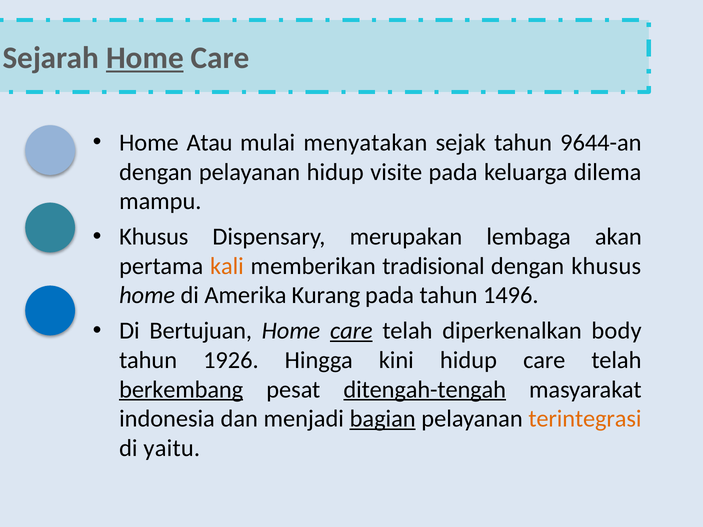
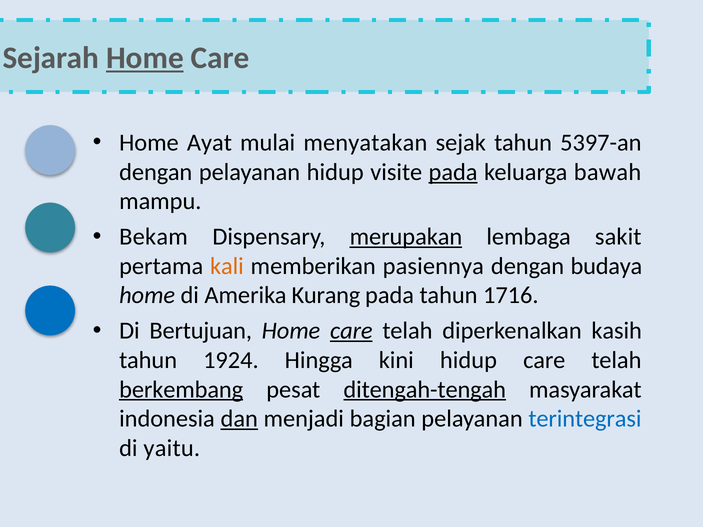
Atau: Atau -> Ayat
9644-an: 9644-an -> 5397-an
pada at (453, 172) underline: none -> present
dilema: dilema -> bawah
Khusus at (154, 237): Khusus -> Bekam
merupakan underline: none -> present
akan: akan -> sakit
tradisional: tradisional -> pasiennya
dengan khusus: khusus -> budaya
1496: 1496 -> 1716
body: body -> kasih
1926: 1926 -> 1924
dan underline: none -> present
bagian underline: present -> none
terintegrasi colour: orange -> blue
